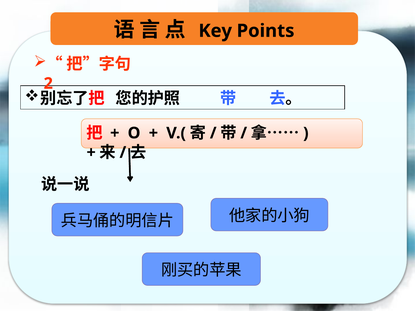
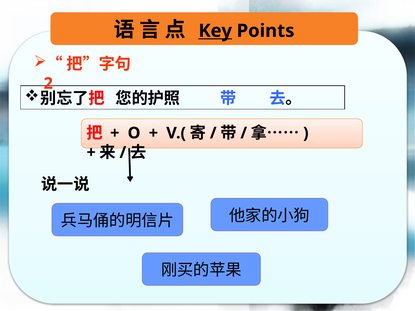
Key underline: none -> present
